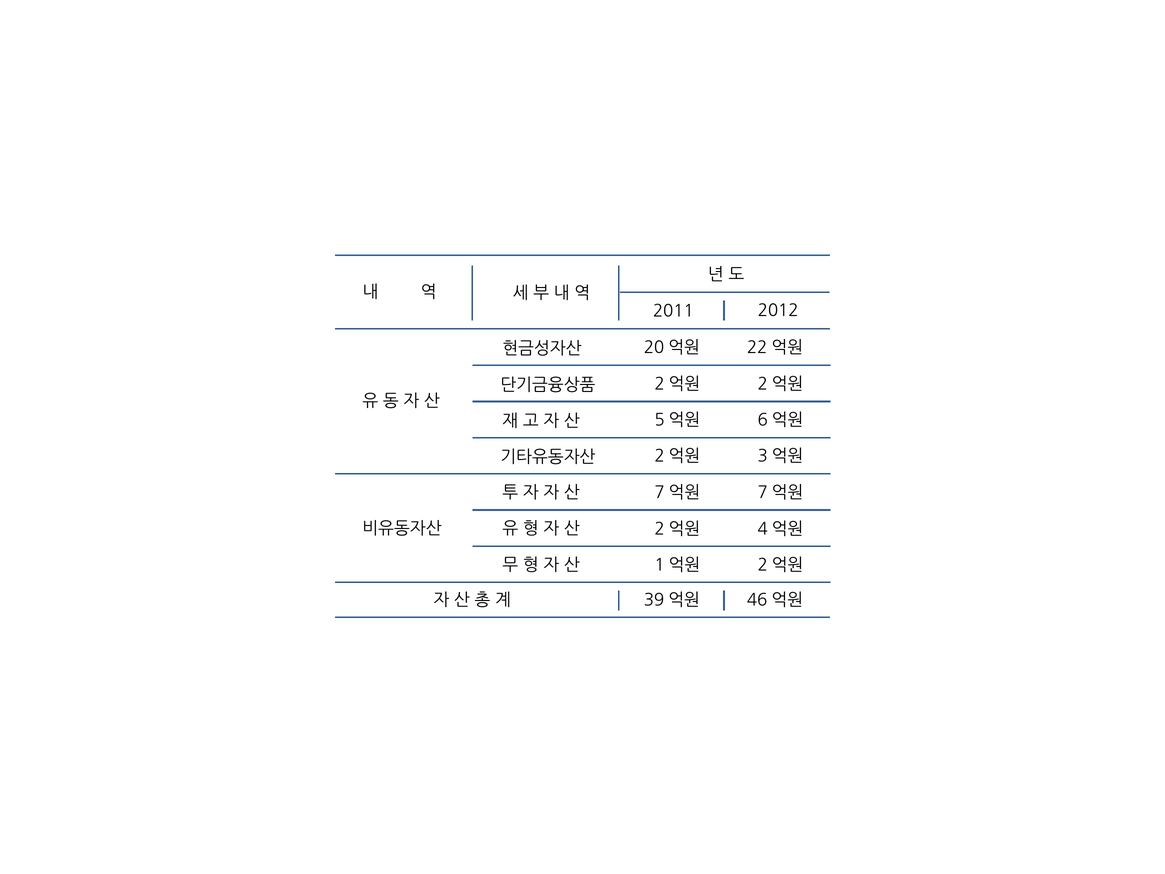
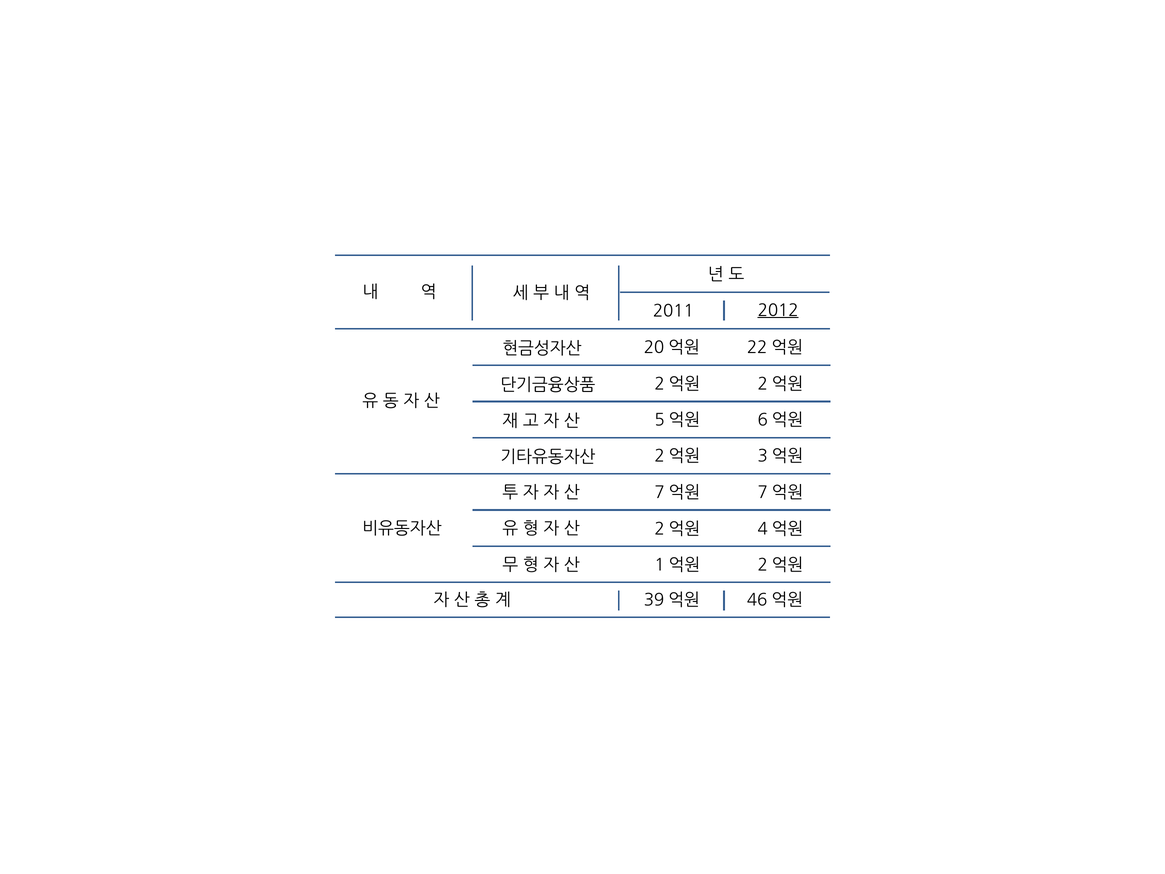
2012 underline: none -> present
